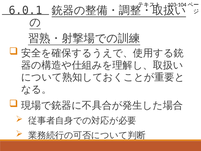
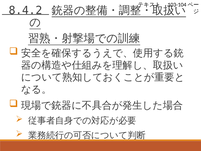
6.0.1: 6.0.1 -> 8.4.2
